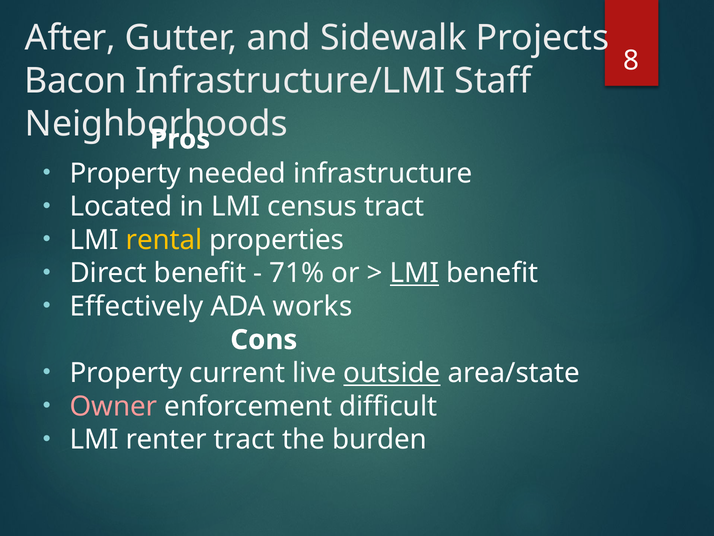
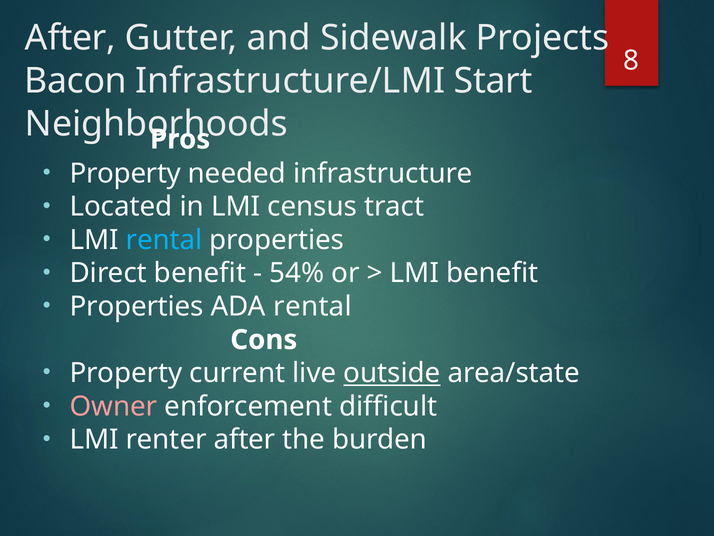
Staff: Staff -> Start
rental at (164, 240) colour: yellow -> light blue
71%: 71% -> 54%
LMI at (414, 273) underline: present -> none
Effectively at (136, 306): Effectively -> Properties
ADA works: works -> rental
renter tract: tract -> after
